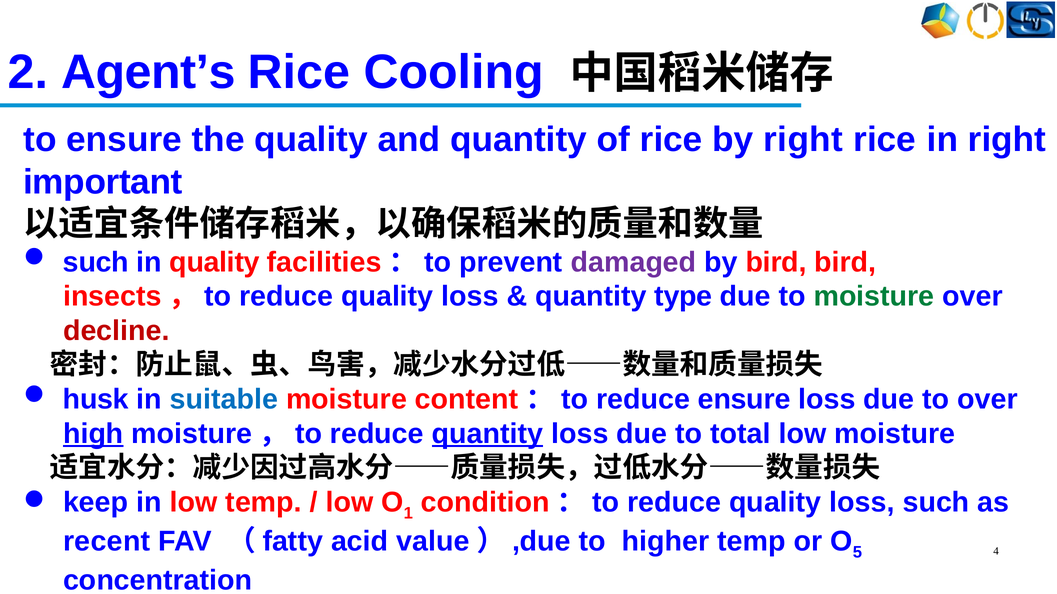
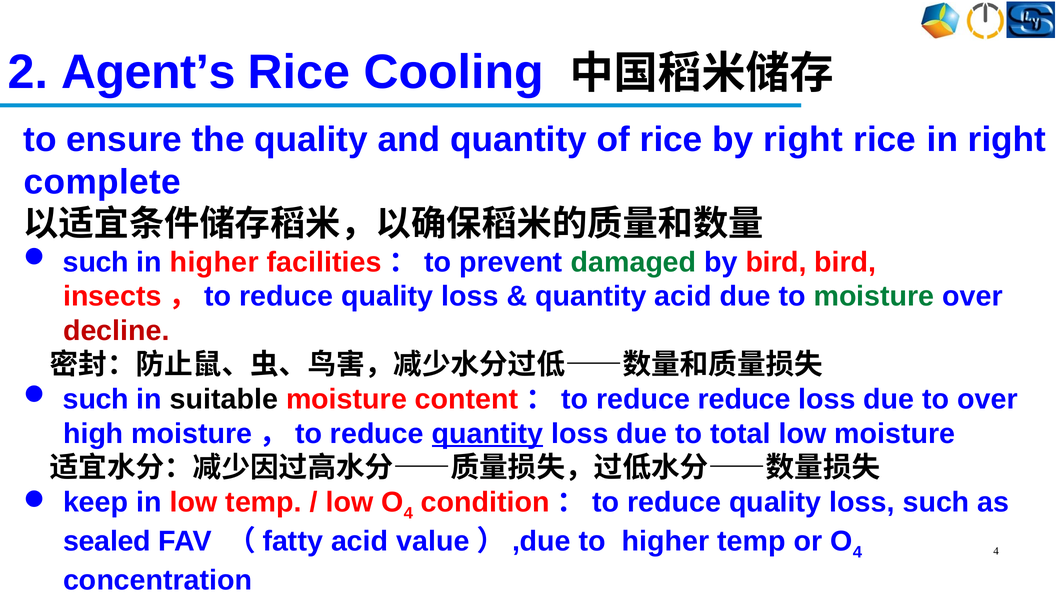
important: important -> complete
in quality: quality -> higher
damaged colour: purple -> green
quantity type: type -> acid
husk at (96, 400): husk -> such
suitable colour: blue -> black
reduce ensure: ensure -> reduce
high underline: present -> none
1 at (408, 514): 1 -> 4
recent: recent -> sealed
5 at (857, 553): 5 -> 4
